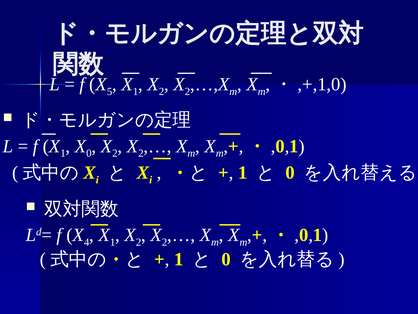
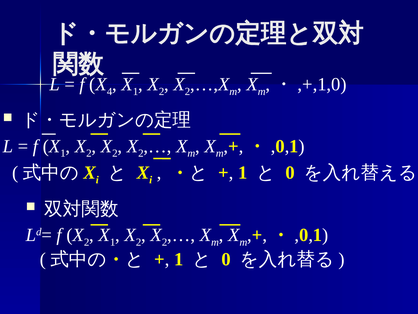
5: 5 -> 4
0 at (89, 153): 0 -> 2
4 at (87, 242): 4 -> 2
